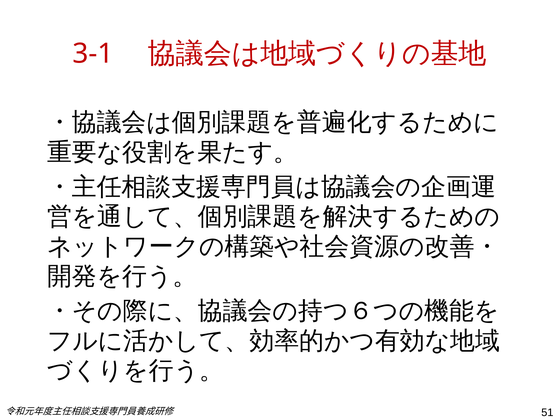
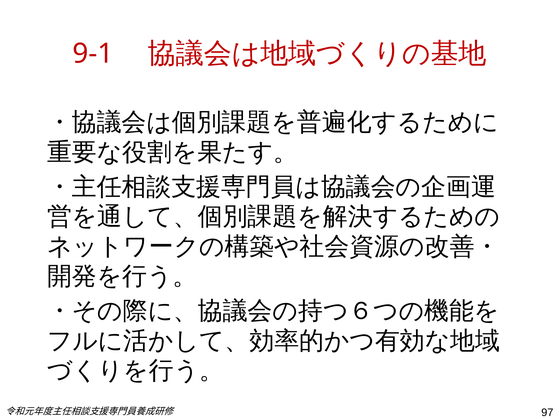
3-1: 3-1 -> 9-1
51: 51 -> 97
